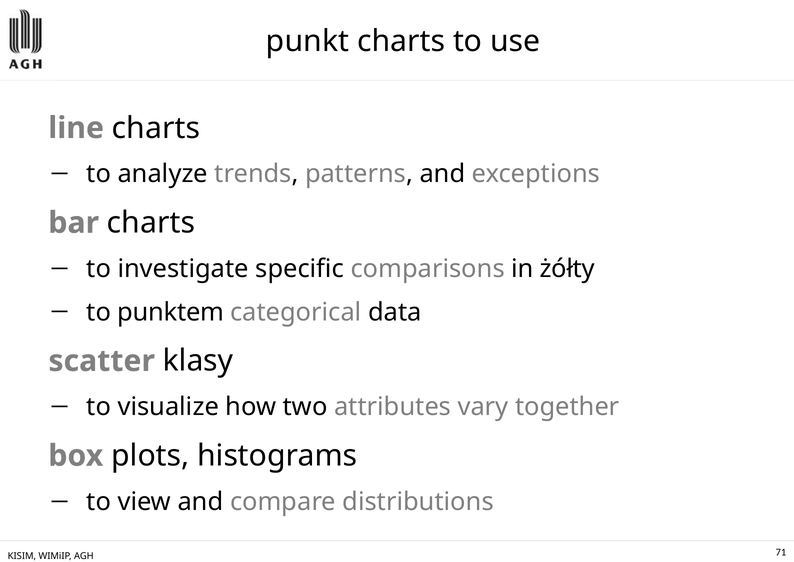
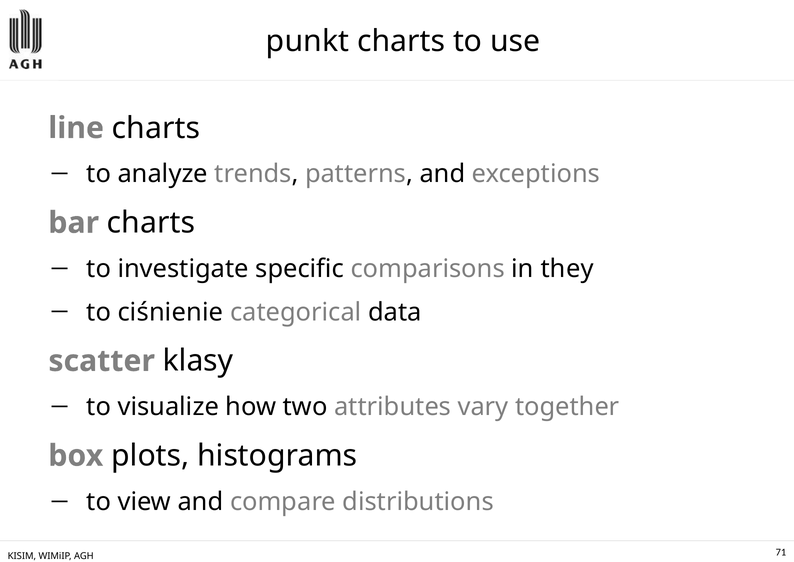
żółty: żółty -> they
punktem: punktem -> ciśnienie
